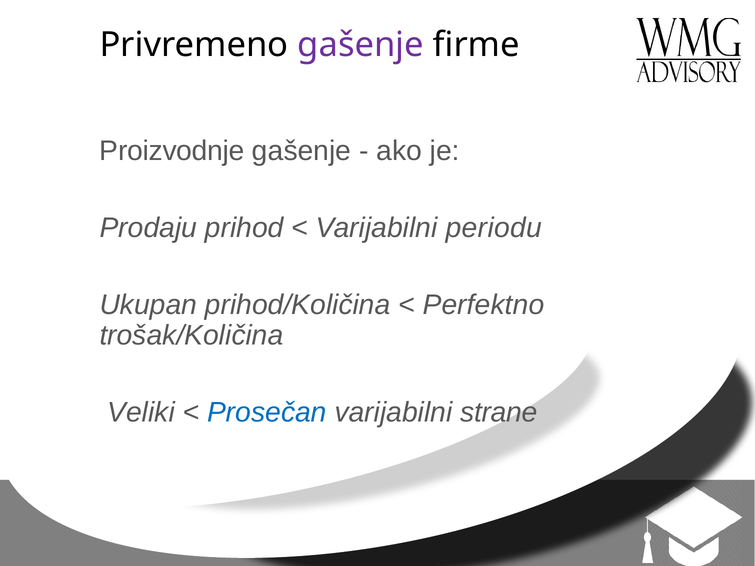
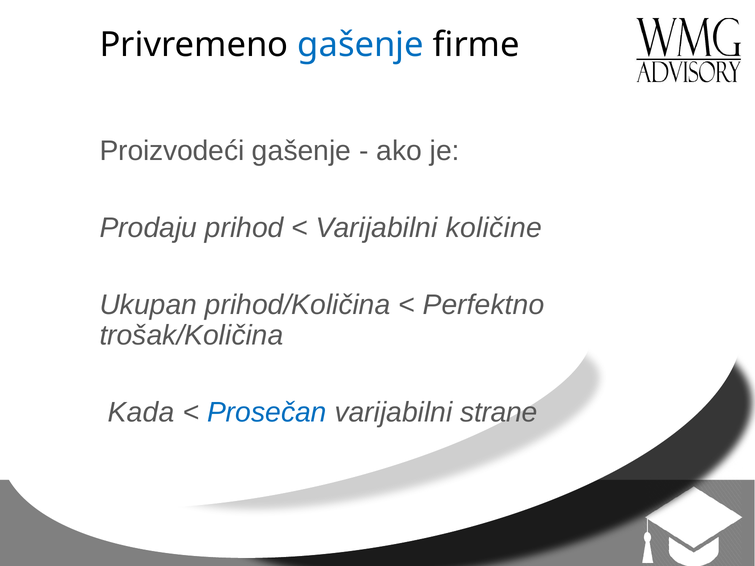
gašenje at (361, 45) colour: purple -> blue
Proizvodnje: Proizvodnje -> Proizvodeći
periodu: periodu -> količine
Veliki: Veliki -> Kada
